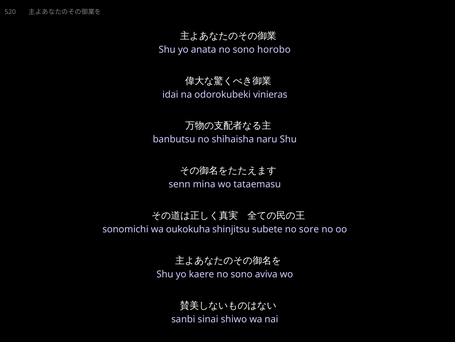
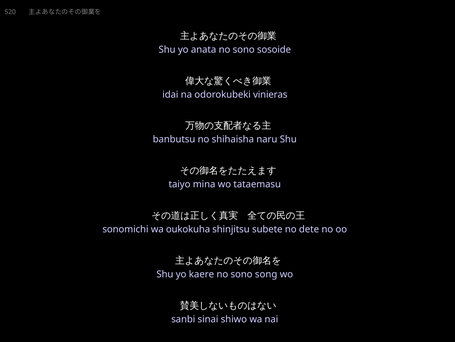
horobo: horobo -> sosoide
senn: senn -> taiyo
sore: sore -> dete
aviva: aviva -> song
